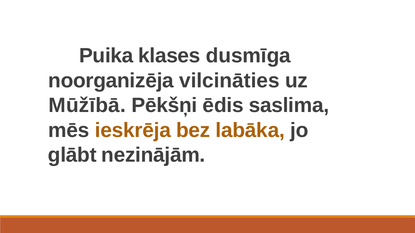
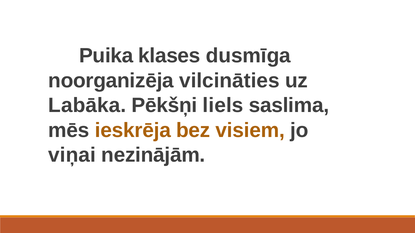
Mūžībā: Mūžībā -> Labāka
ēdis: ēdis -> liels
labāka: labāka -> visiem
glābt: glābt -> viņai
